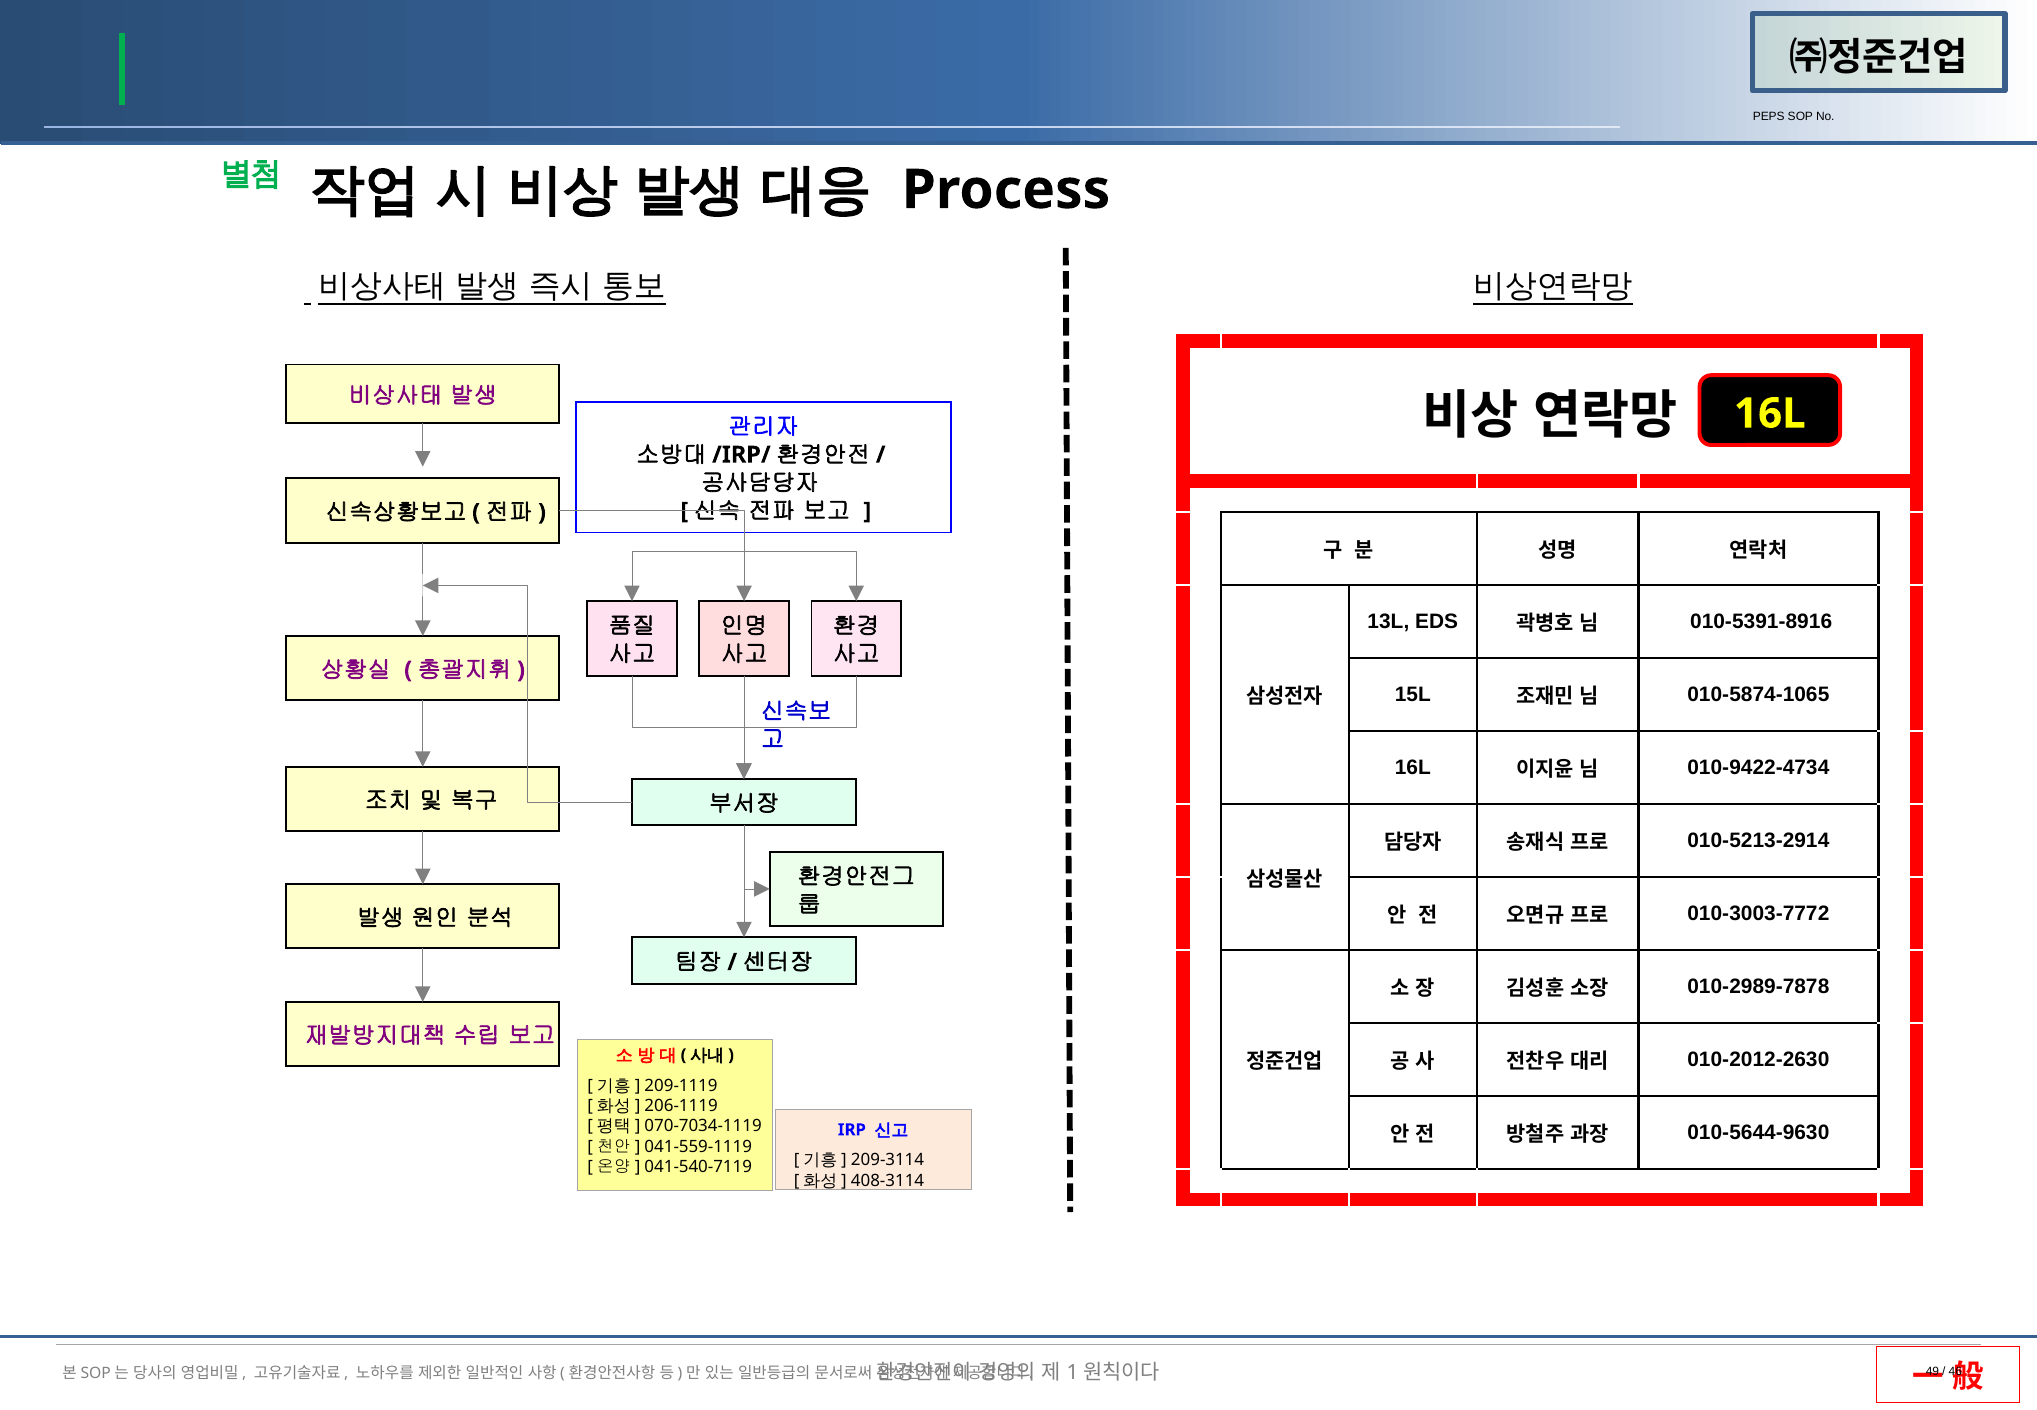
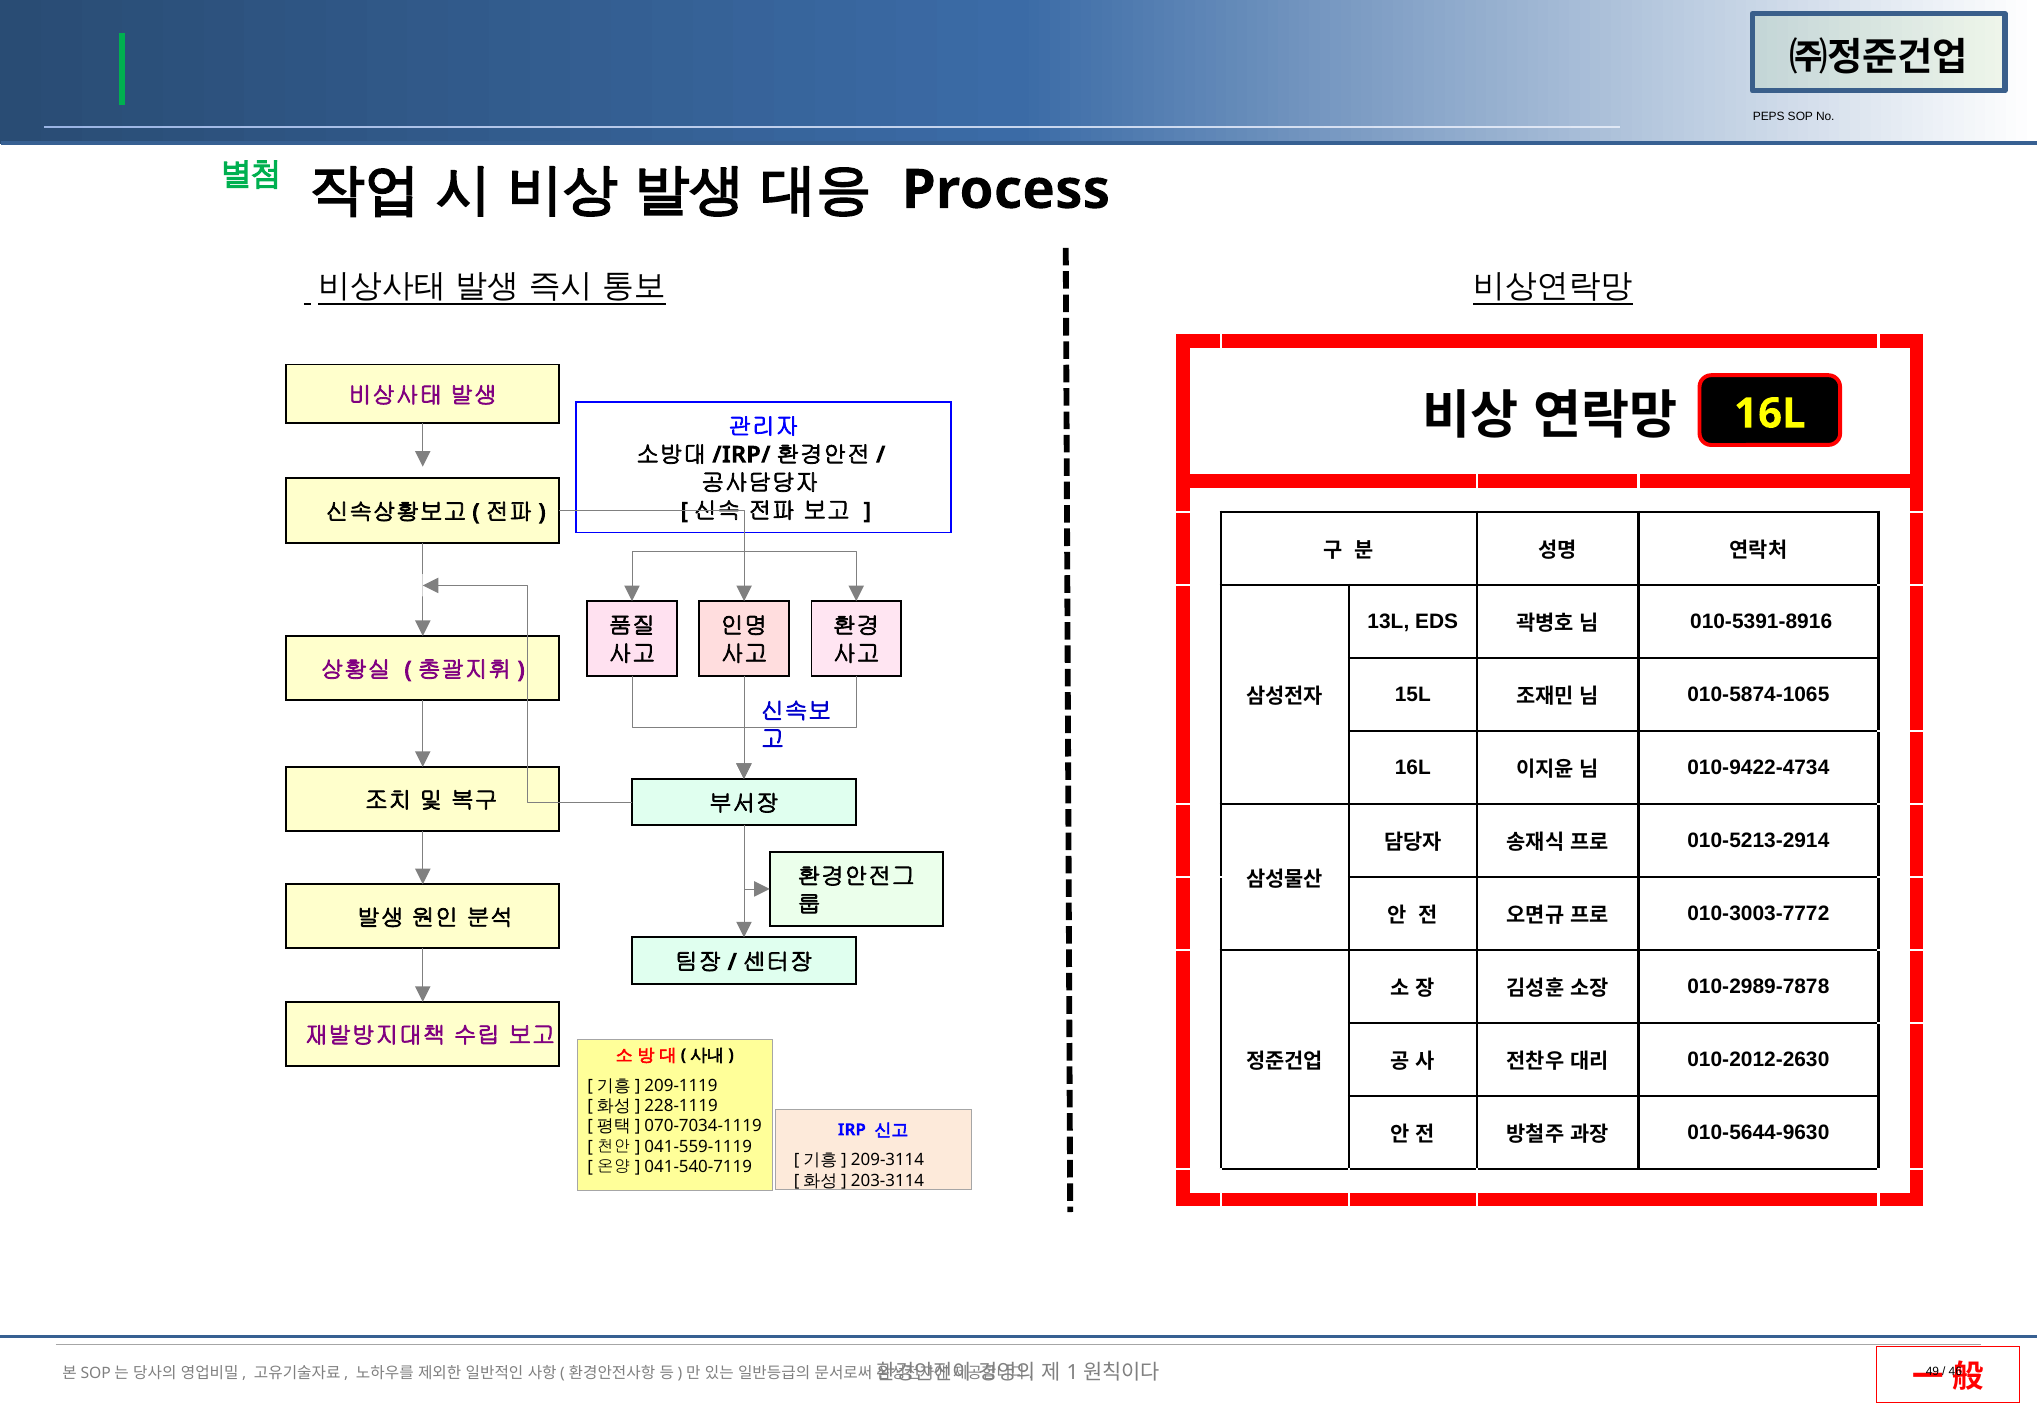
206-1119: 206-1119 -> 228-1119
408-3114: 408-3114 -> 203-3114
